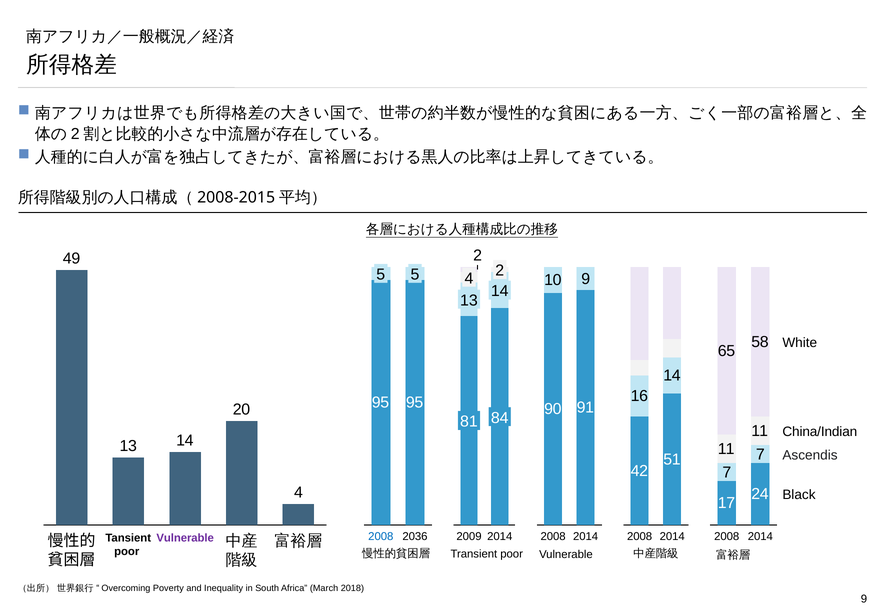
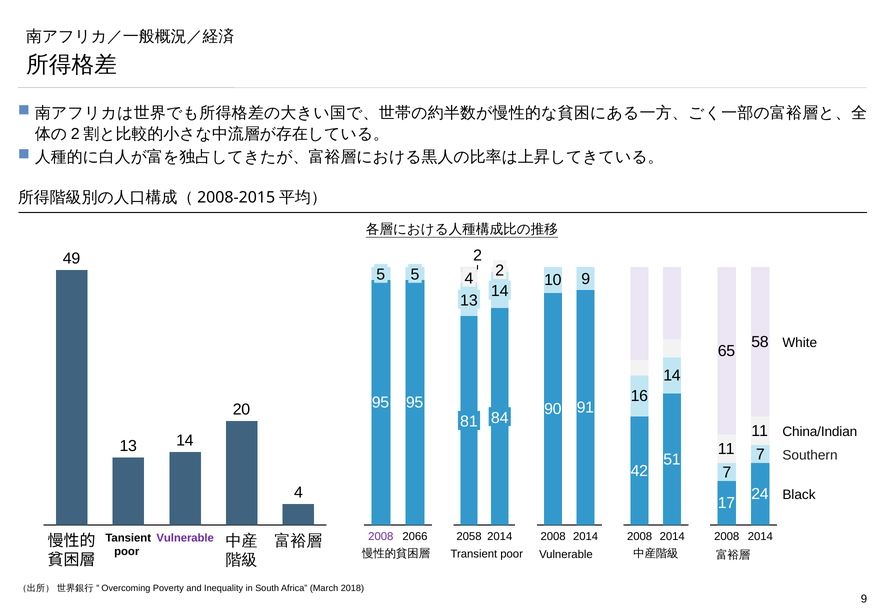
Ascendis: Ascendis -> Southern
2008 at (381, 537) colour: blue -> purple
2036: 2036 -> 2066
2009: 2009 -> 2058
